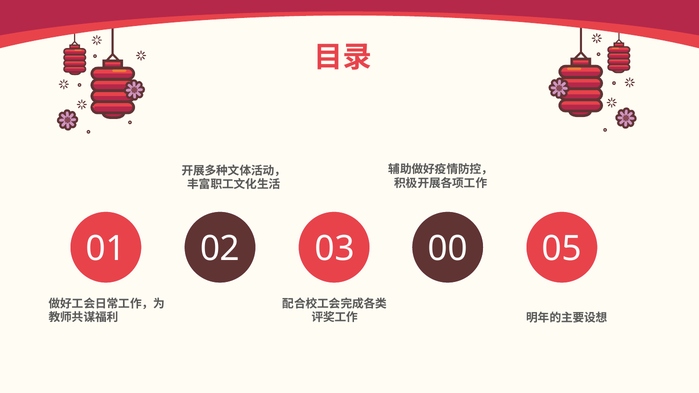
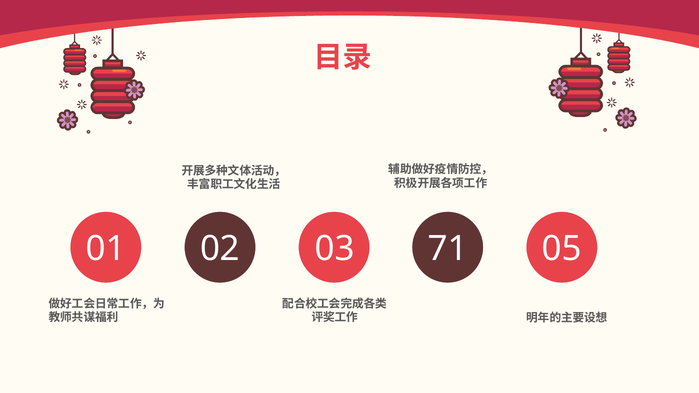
00: 00 -> 71
